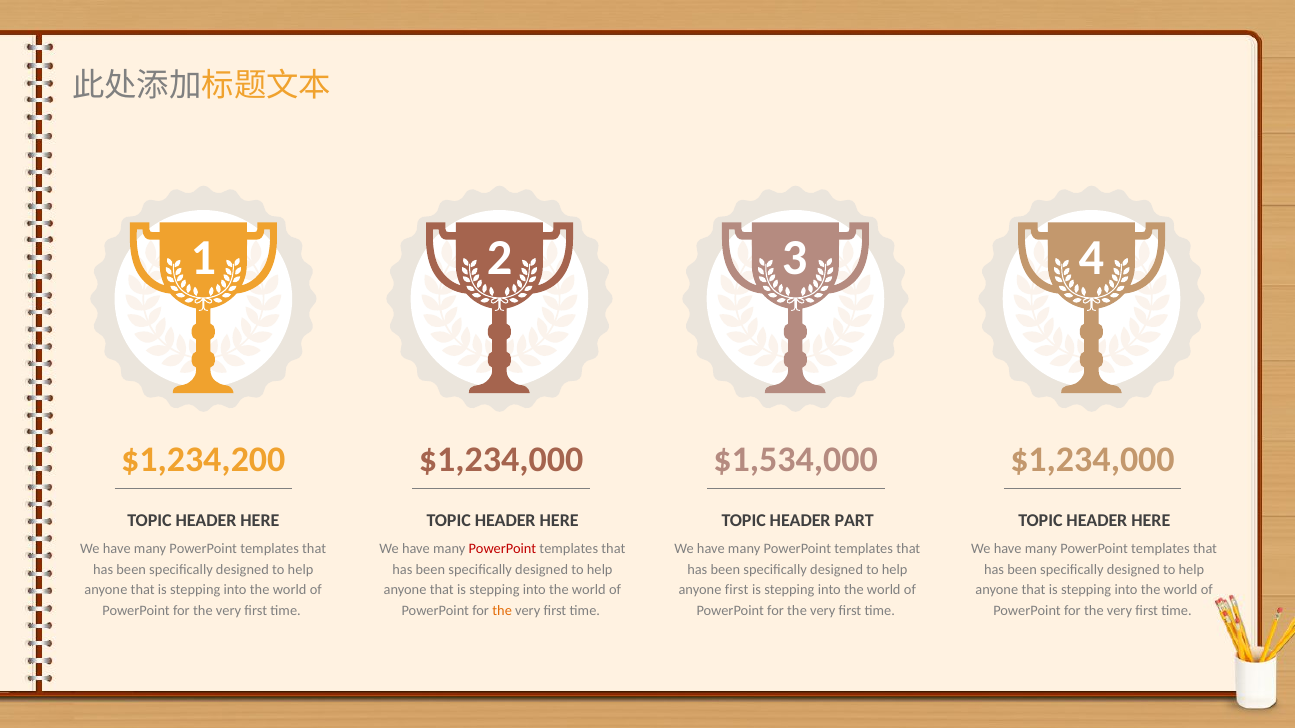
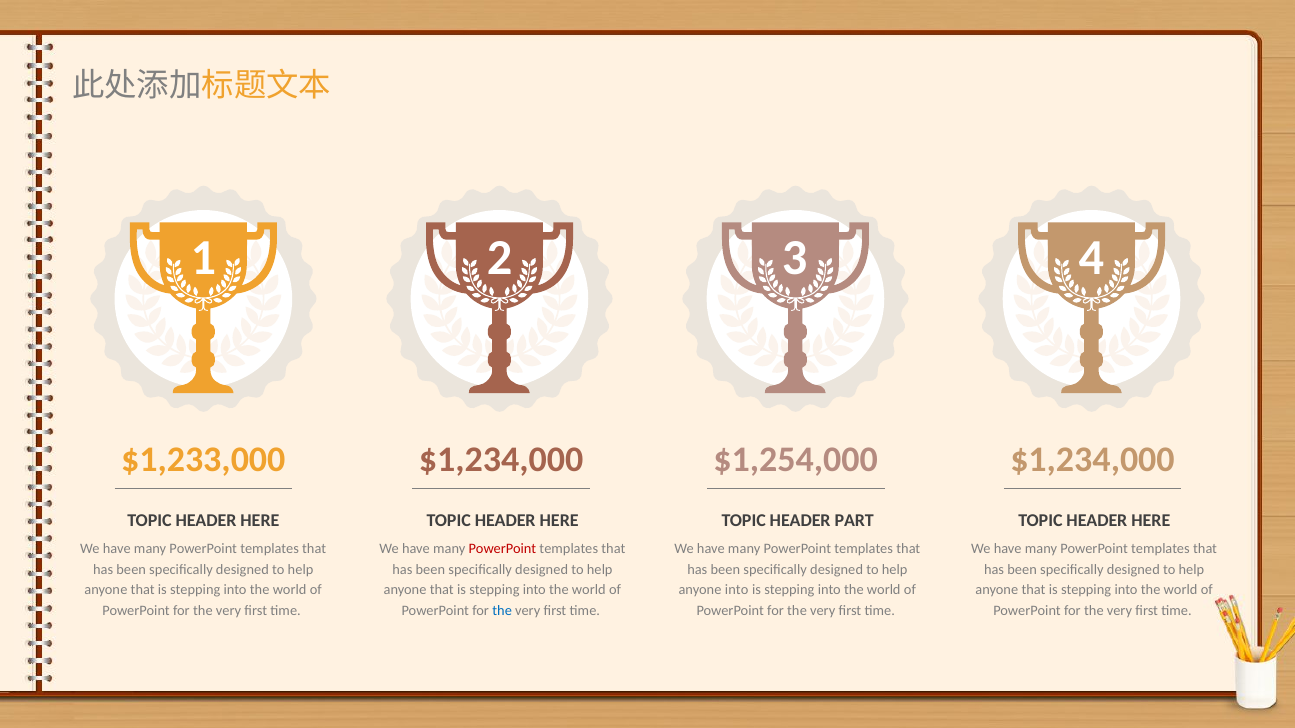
$1,234,200: $1,234,200 -> $1,233,000
$1,534,000: $1,534,000 -> $1,254,000
anyone first: first -> into
the at (502, 611) colour: orange -> blue
